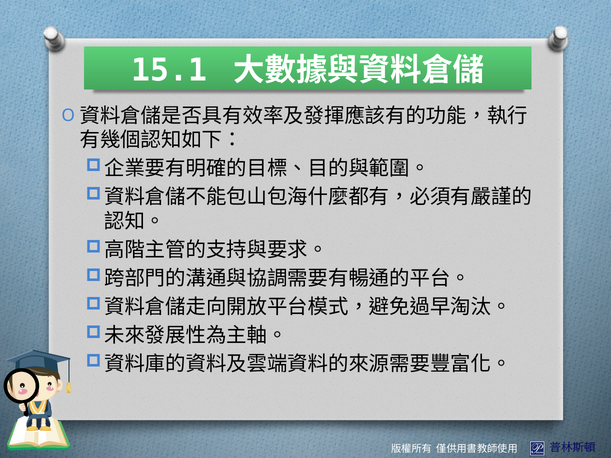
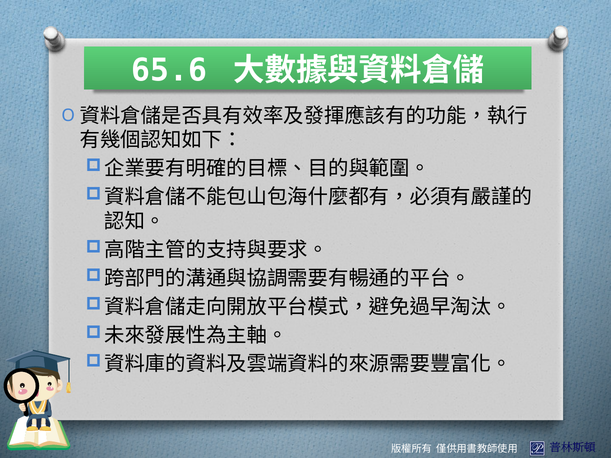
15.1: 15.1 -> 65.6
